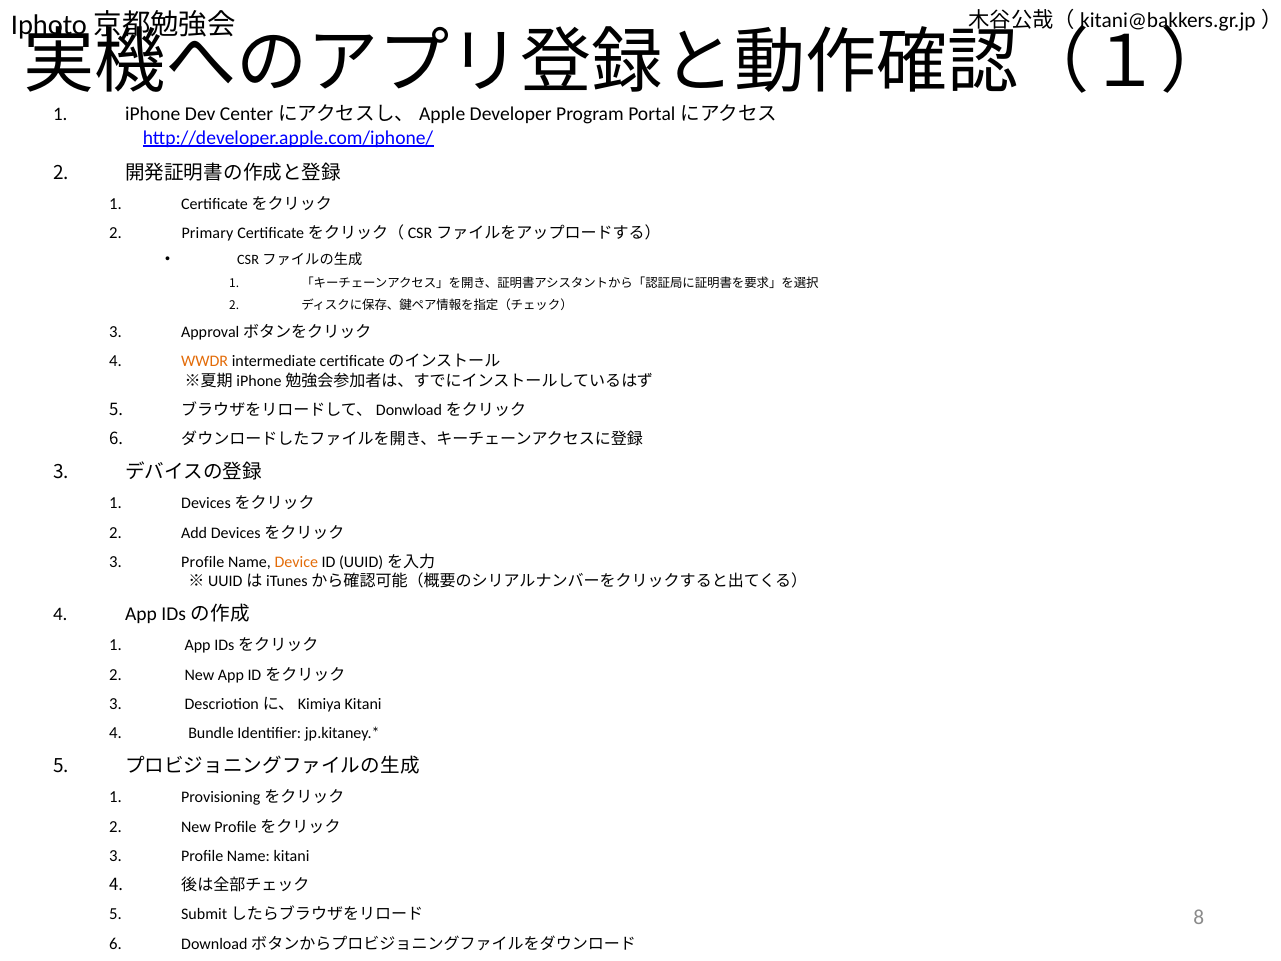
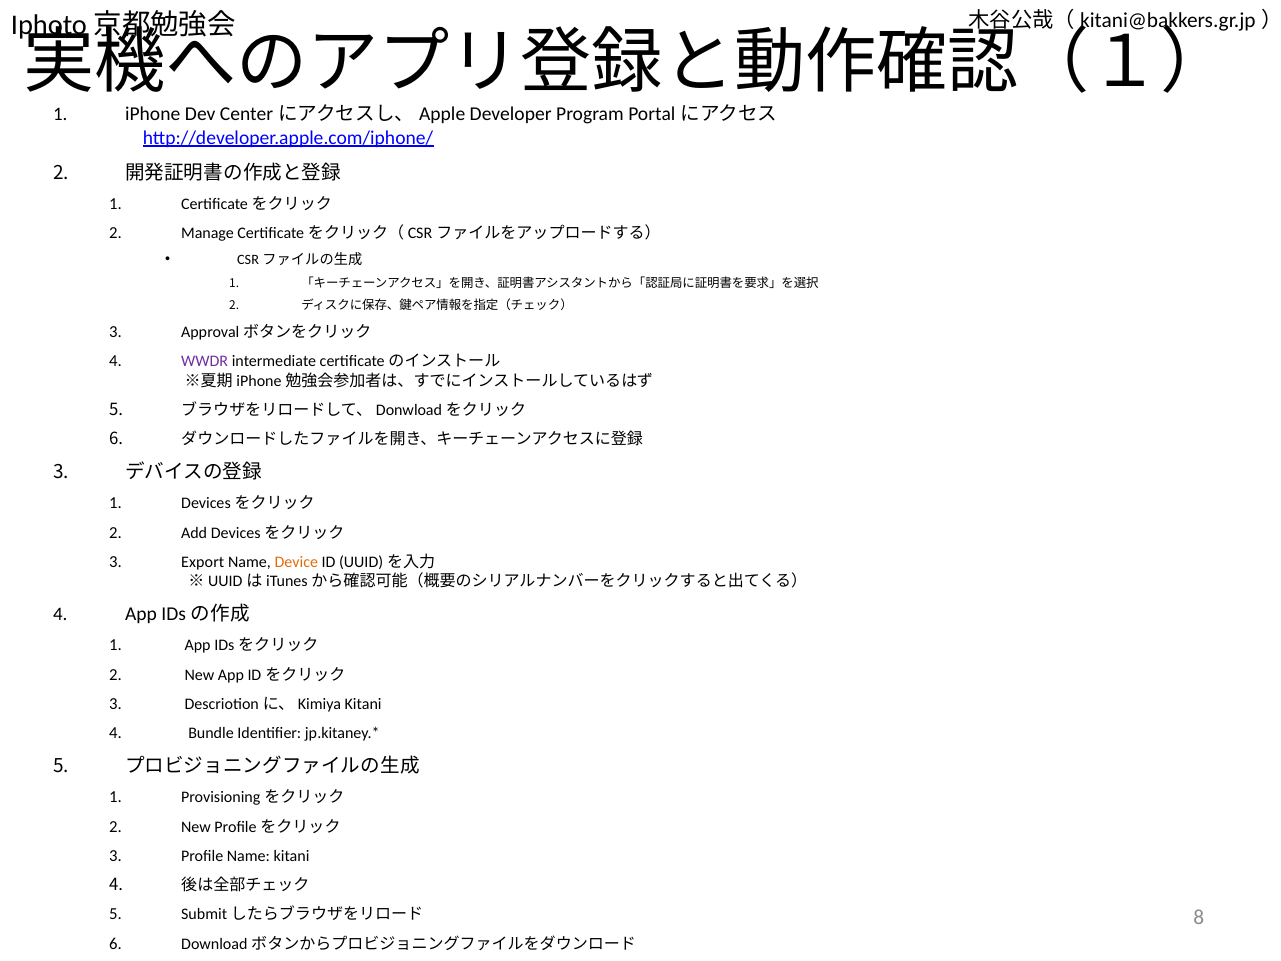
Primary: Primary -> Manage
WWDR colour: orange -> purple
Profile at (203, 562): Profile -> Export
